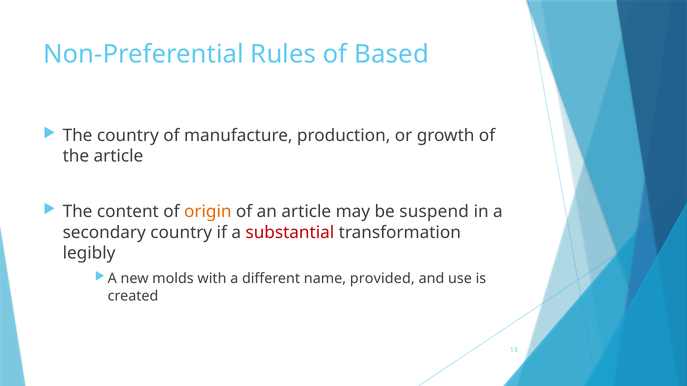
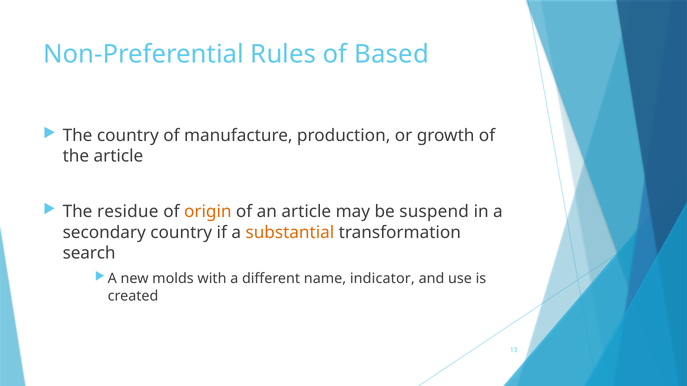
content: content -> residue
substantial colour: red -> orange
legibly: legibly -> search
provided: provided -> indicator
